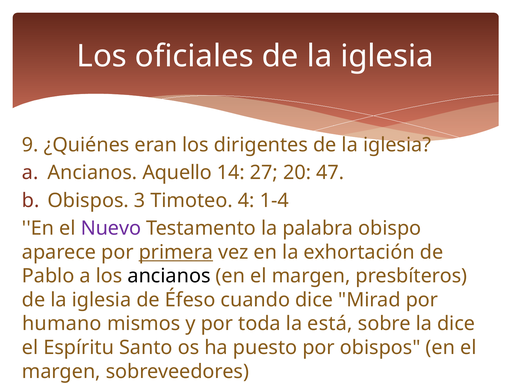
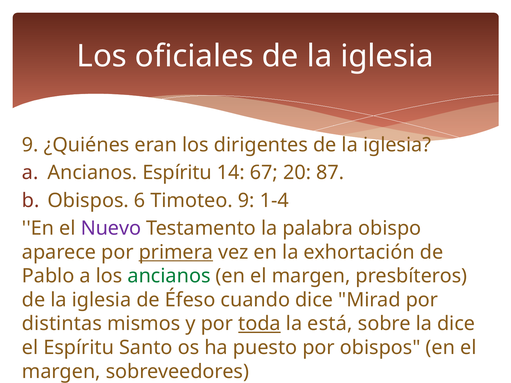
Ancianos Aquello: Aquello -> Espíritu
27: 27 -> 67
47: 47 -> 87
3: 3 -> 6
Timoteo 4: 4 -> 9
ancianos at (169, 276) colour: black -> green
humano: humano -> distintas
toda underline: none -> present
